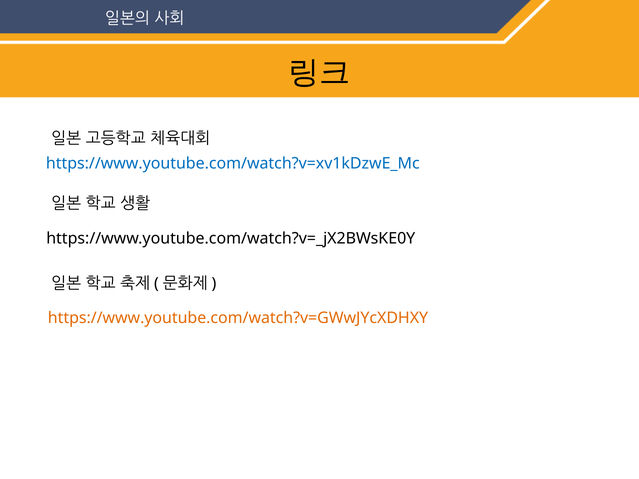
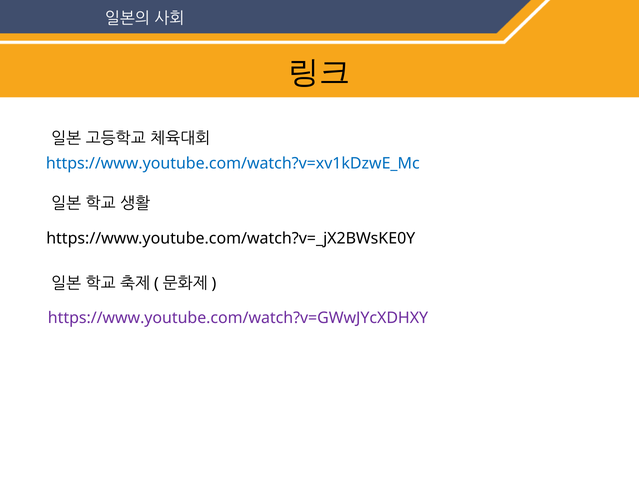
https://www.youtube.com/watch?v=GWwJYcXDHXY colour: orange -> purple
